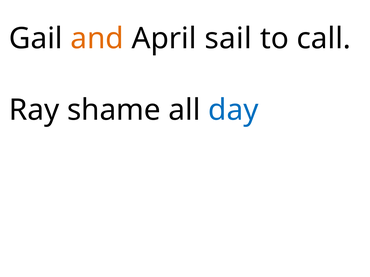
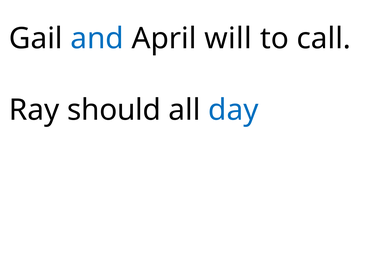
and colour: orange -> blue
sail: sail -> will
shame: shame -> should
